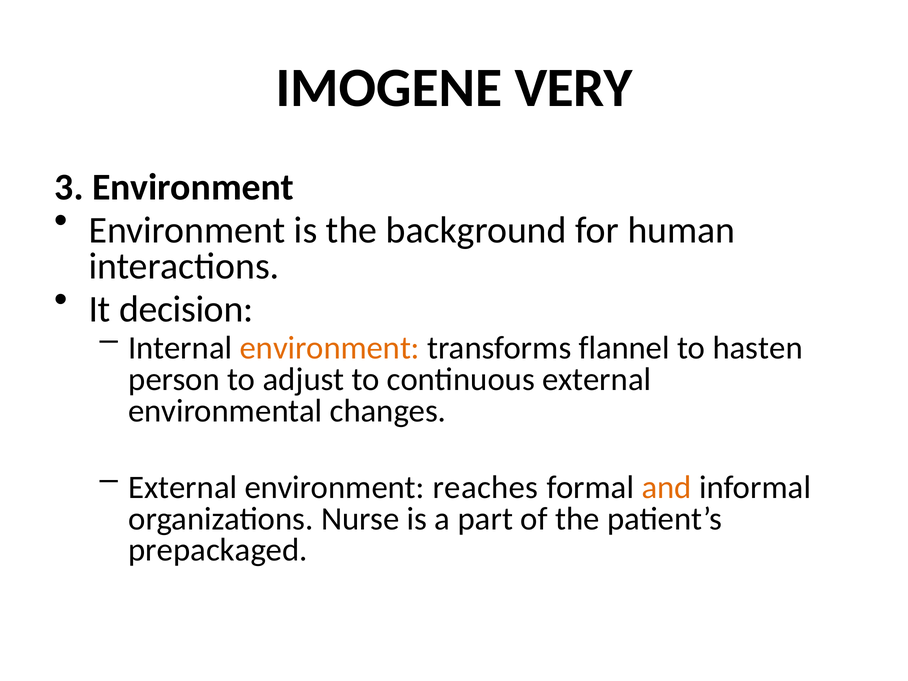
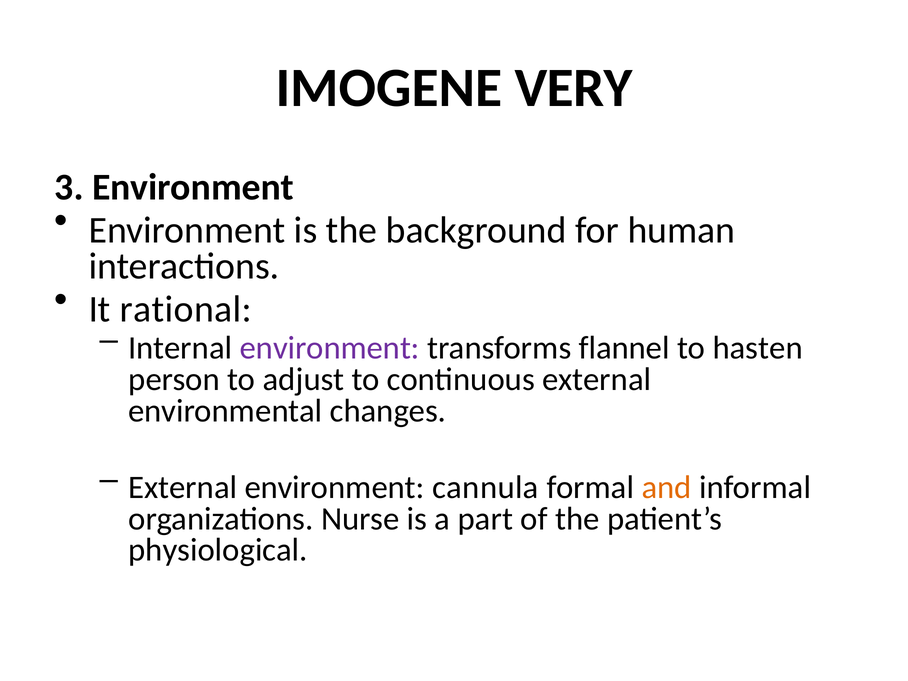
decision: decision -> rational
environment at (330, 348) colour: orange -> purple
reaches: reaches -> cannula
prepackaged: prepackaged -> physiological
